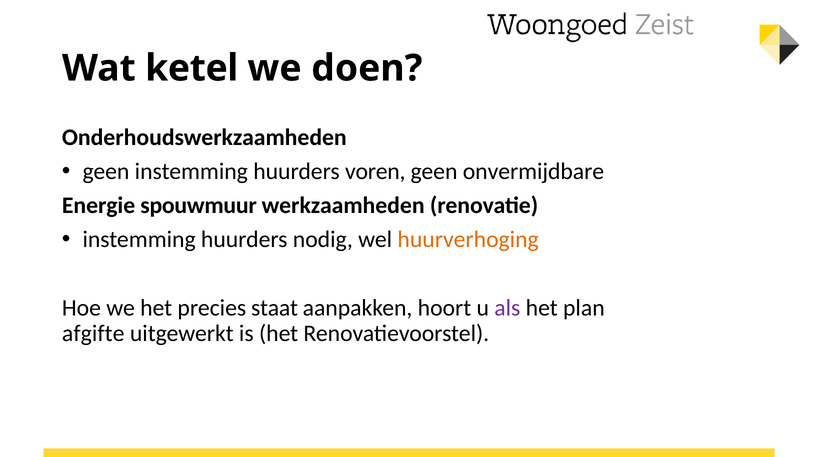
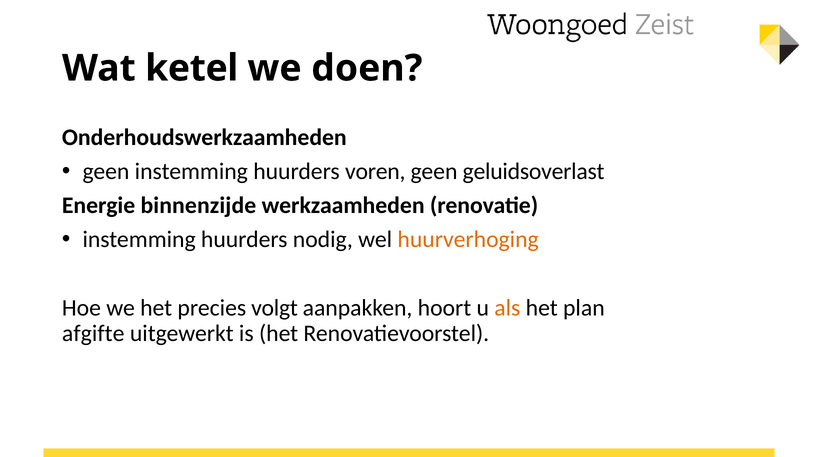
onvermijdbare: onvermijdbare -> geluidsoverlast
spouwmuur: spouwmuur -> binnenzijde
staat: staat -> volgt
als colour: purple -> orange
